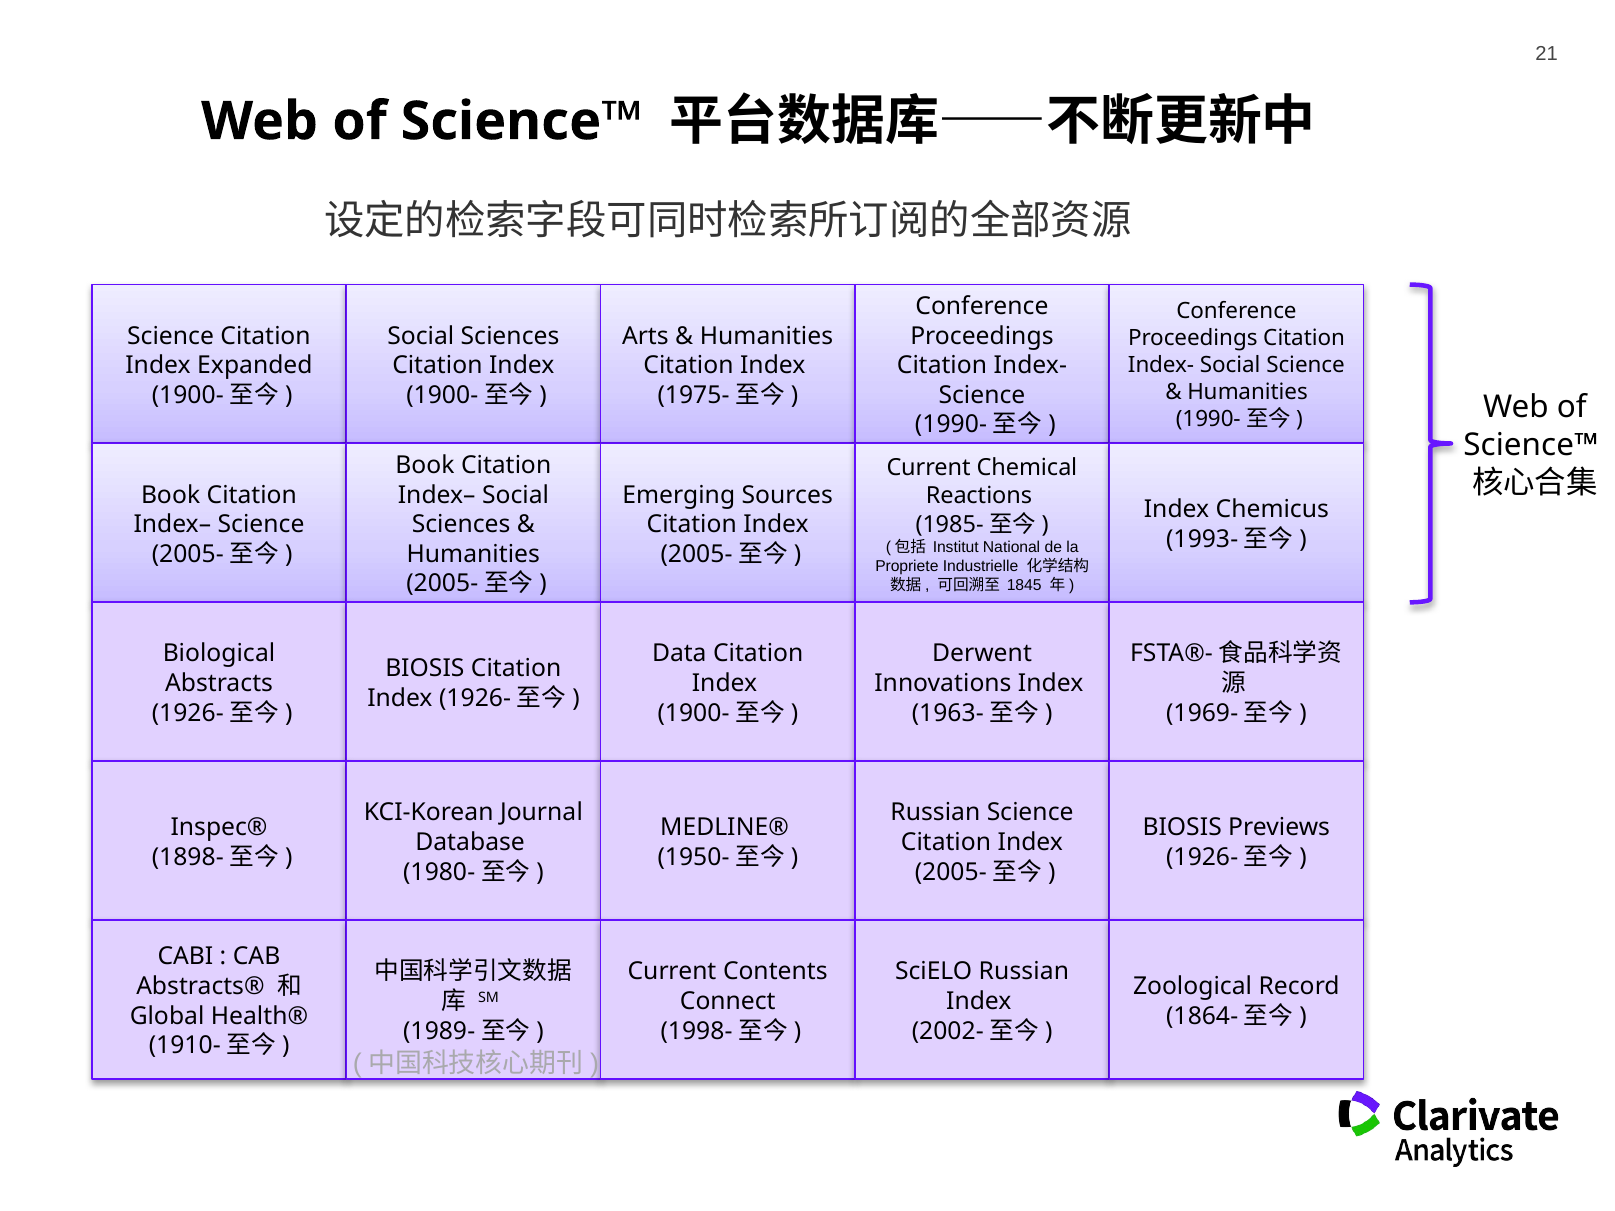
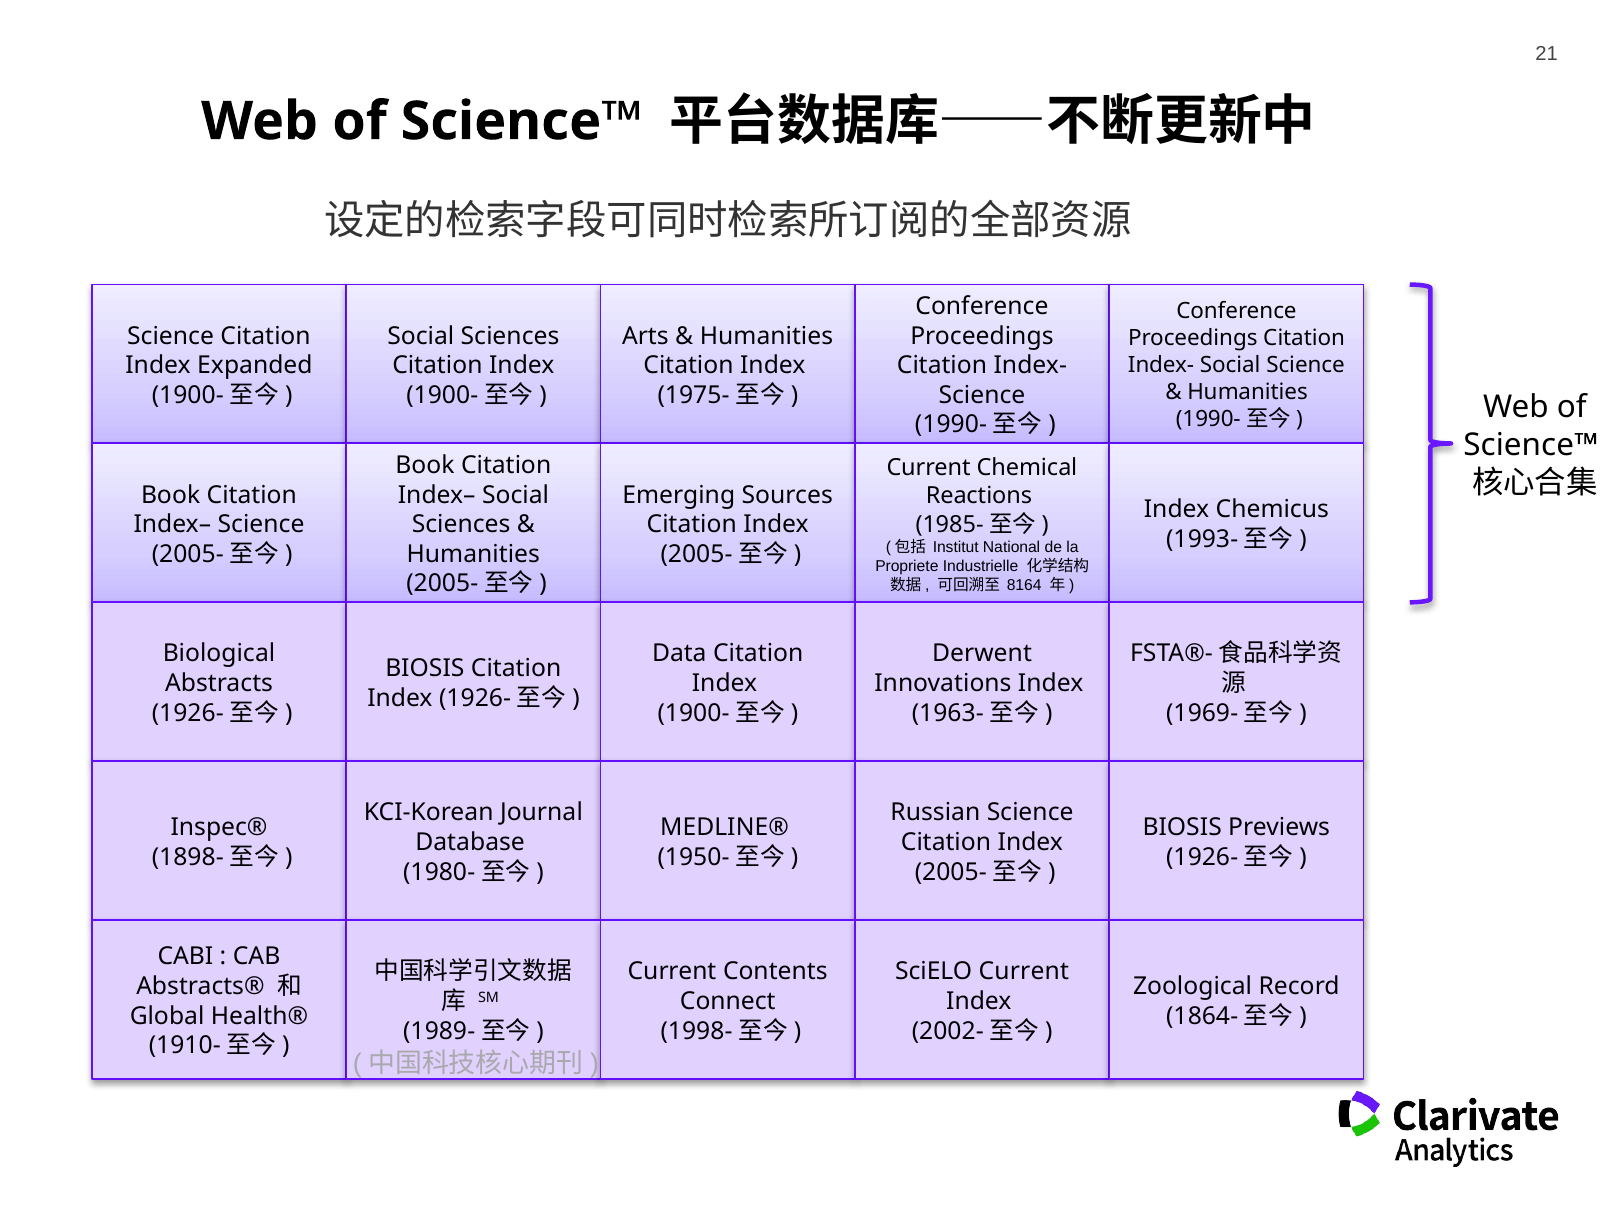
1845: 1845 -> 8164
SciELO Russian: Russian -> Current
